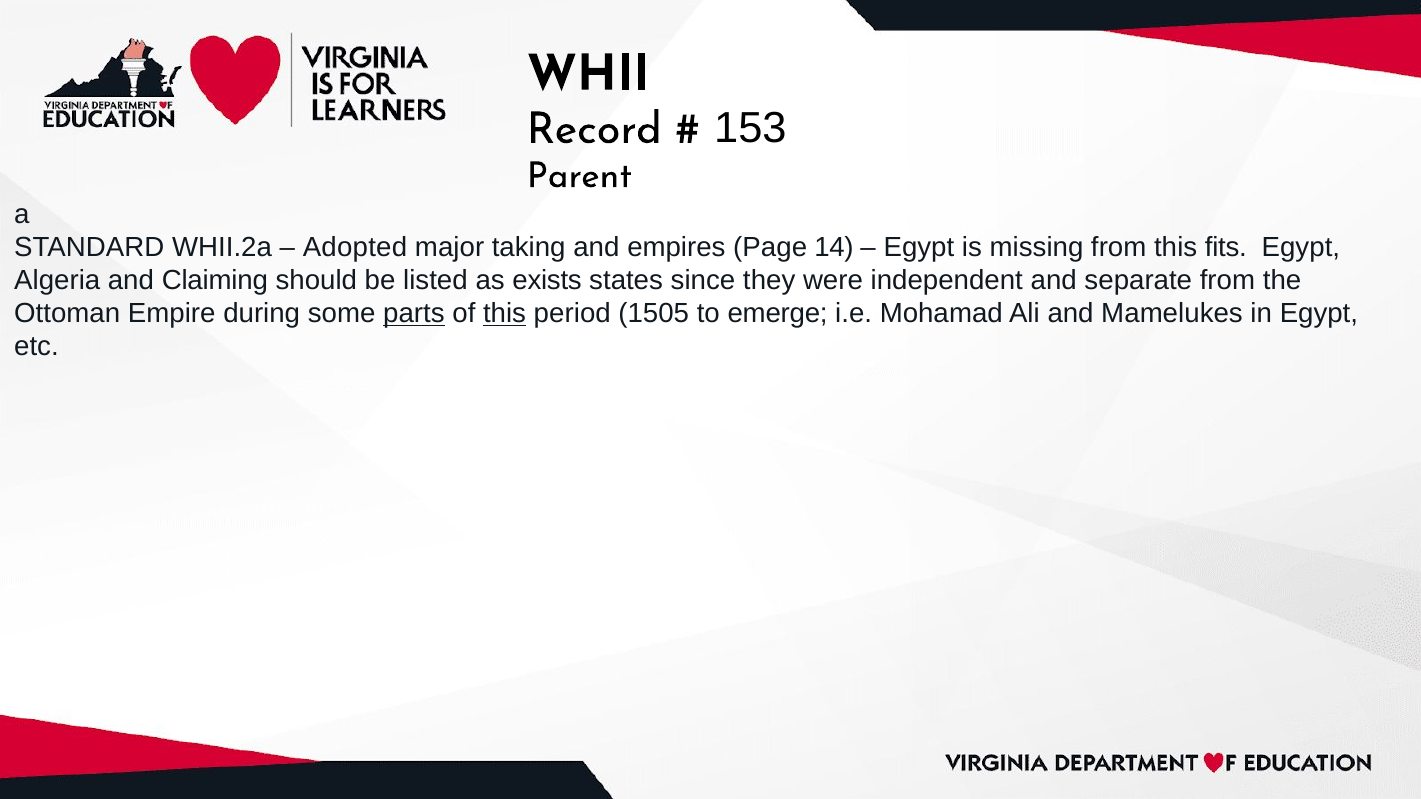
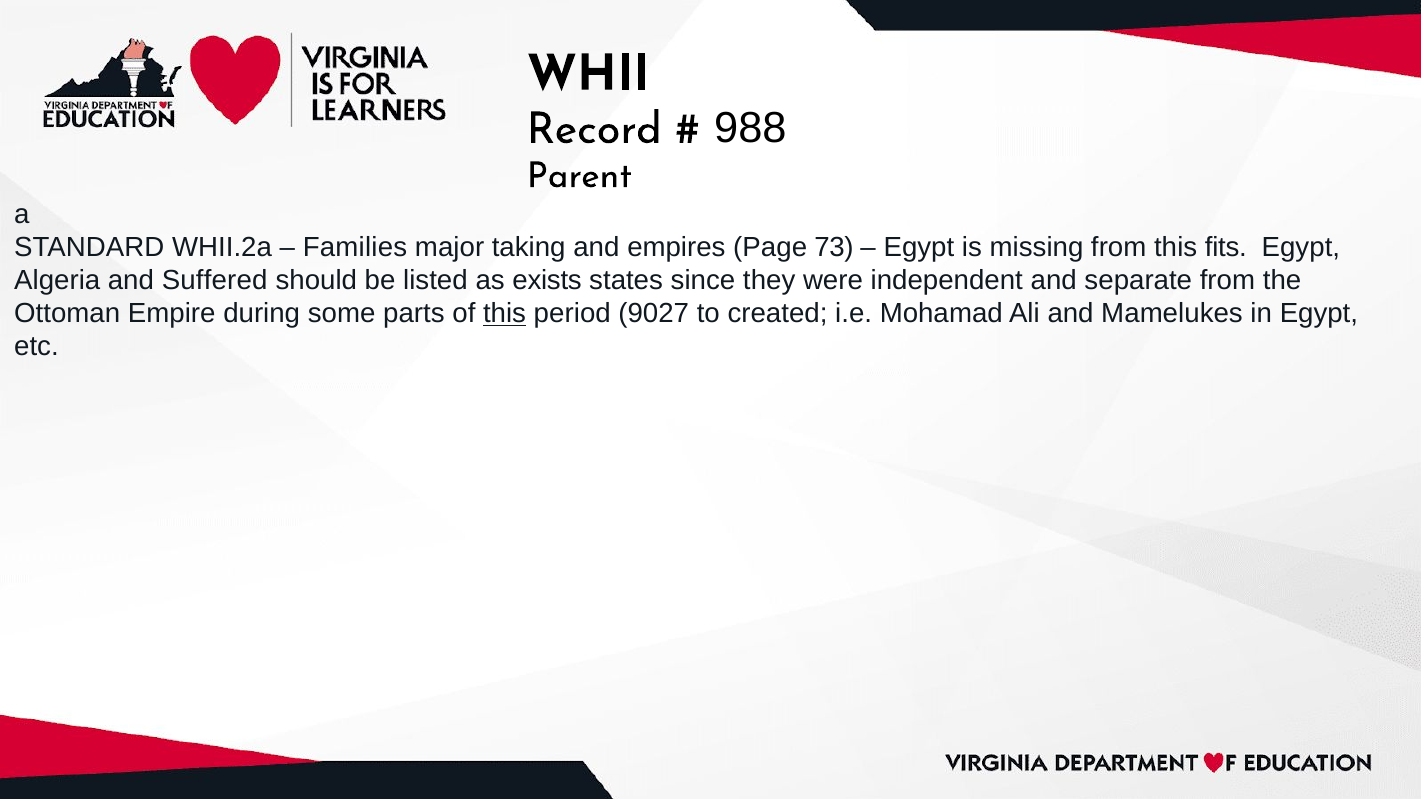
153: 153 -> 988
Adopted: Adopted -> Families
14: 14 -> 73
Claiming: Claiming -> Suffered
parts underline: present -> none
1505: 1505 -> 9027
emerge: emerge -> created
